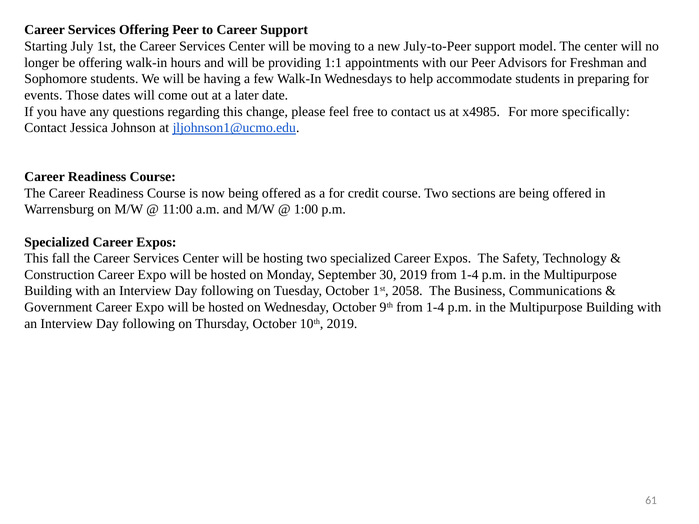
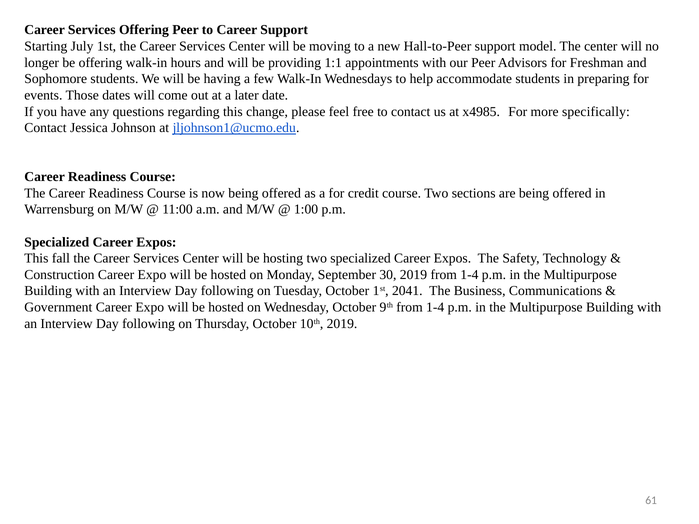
July-to-Peer: July-to-Peer -> Hall-to-Peer
2058: 2058 -> 2041
